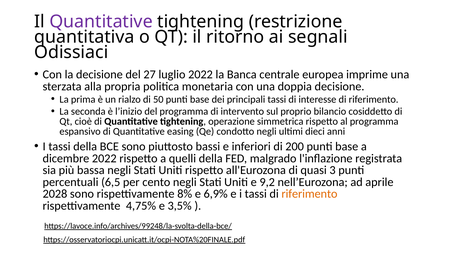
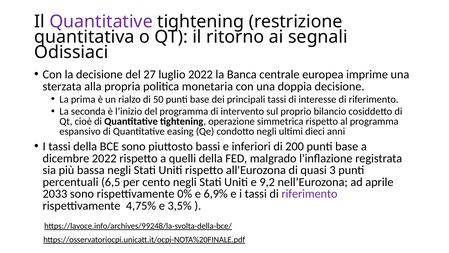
2028: 2028 -> 2033
8%: 8% -> 0%
riferimento at (309, 194) colour: orange -> purple
